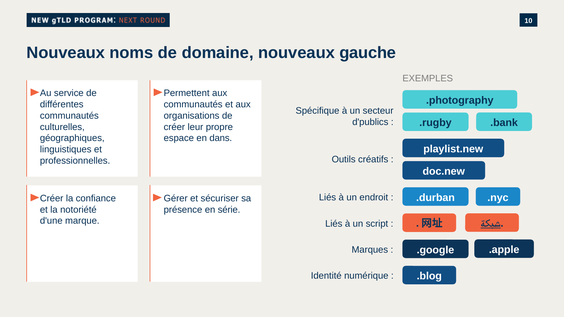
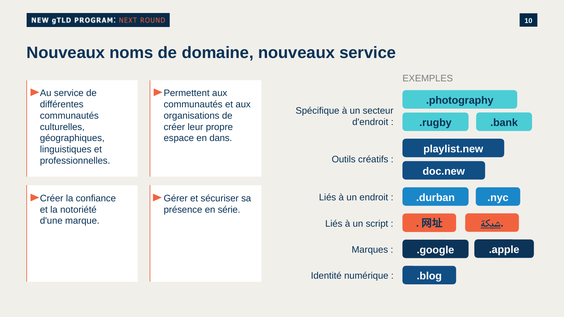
nouveaux gauche: gauche -> service
d'publics: d'publics -> d'endroit
